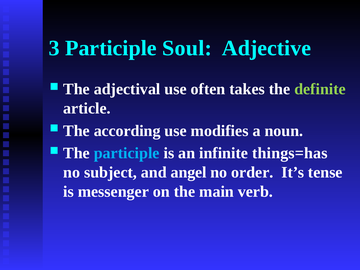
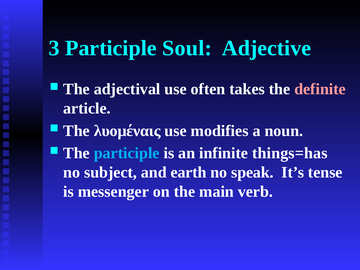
definite colour: light green -> pink
according: according -> λυομέναις
angel: angel -> earth
order: order -> speak
